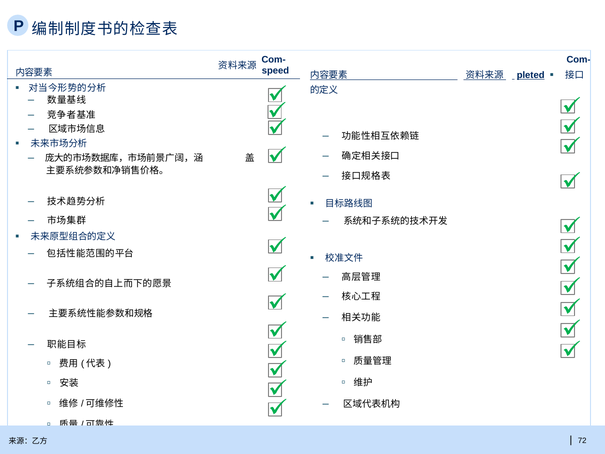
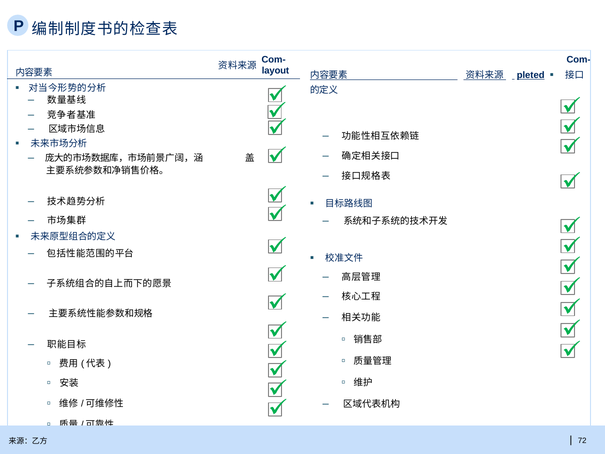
speed: speed -> layout
